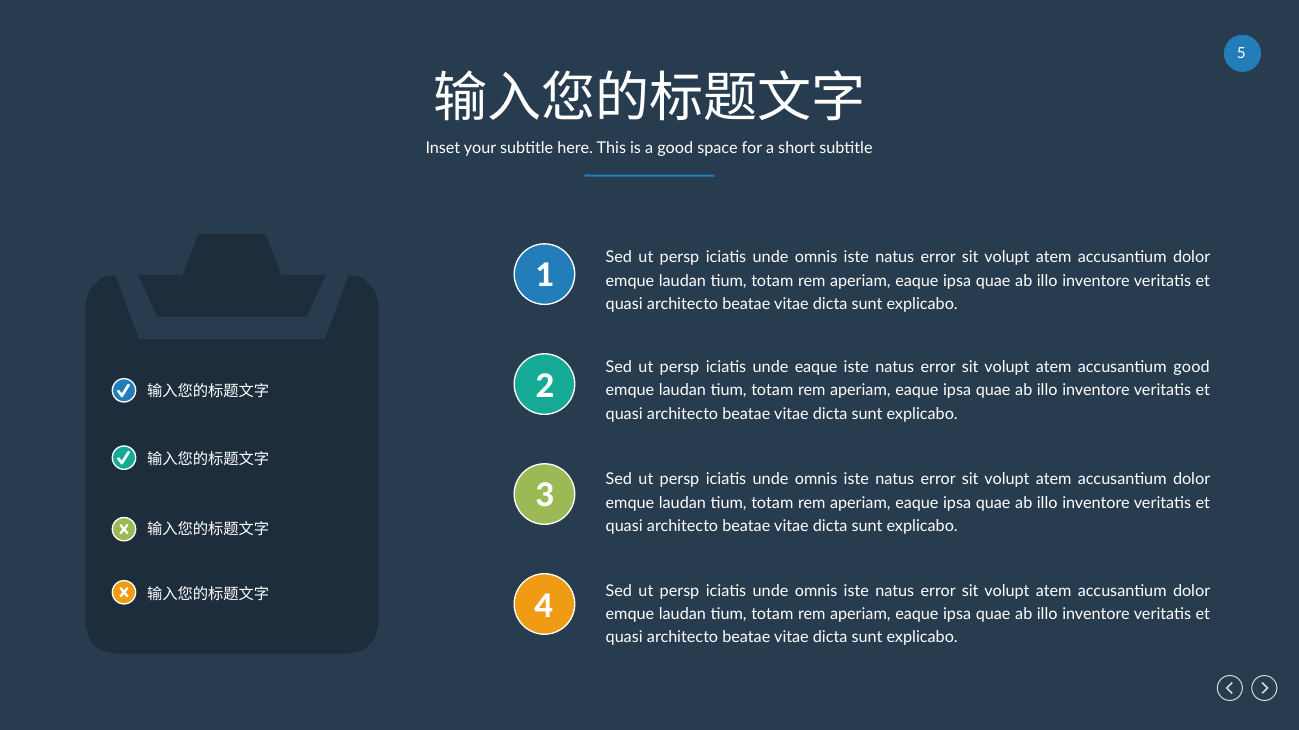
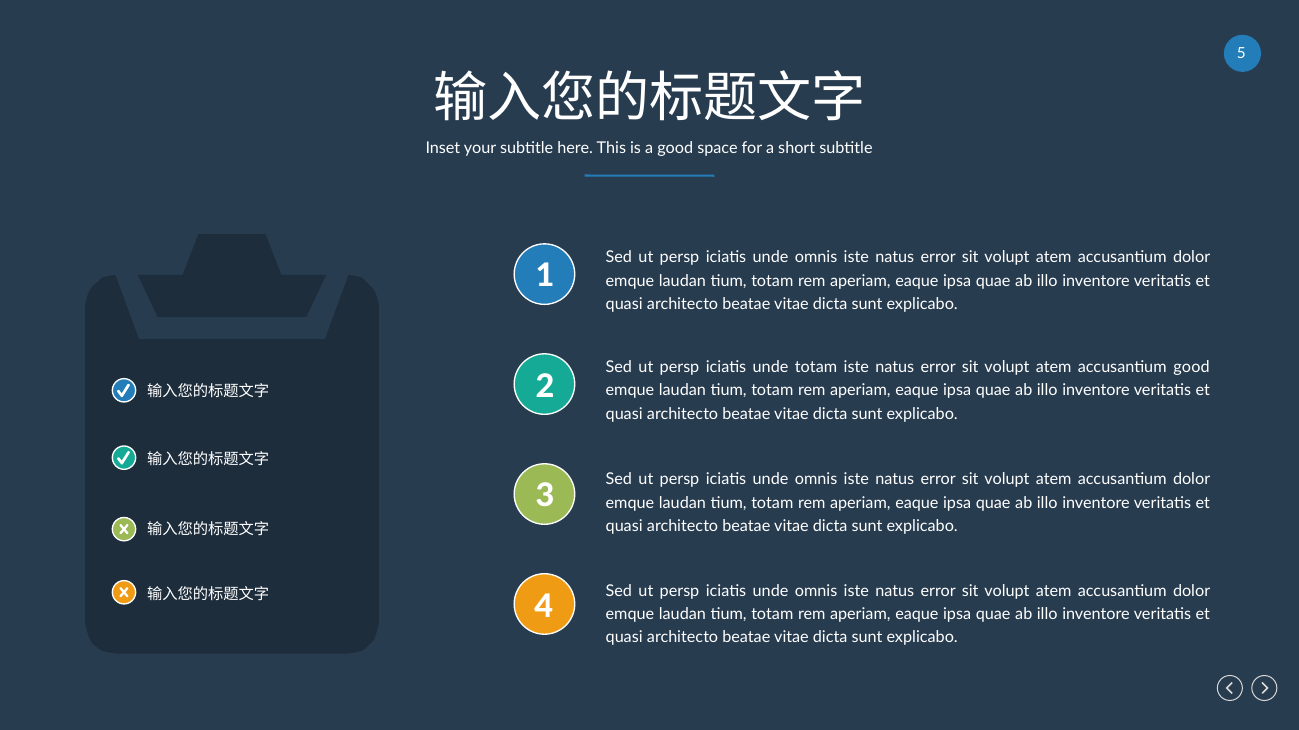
unde eaque: eaque -> totam
